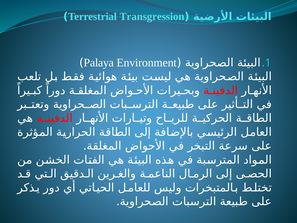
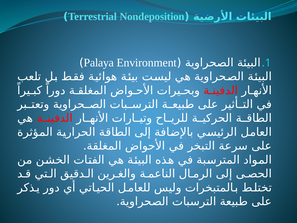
Transgression: Transgression -> Nondeposition
